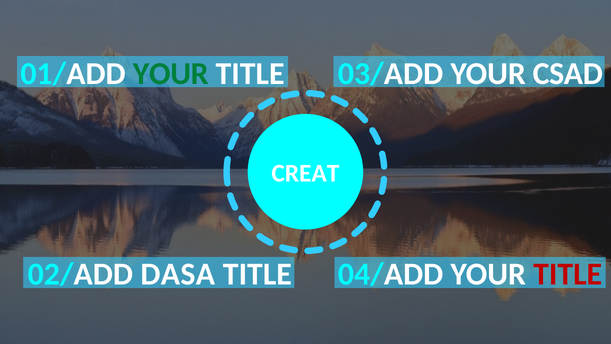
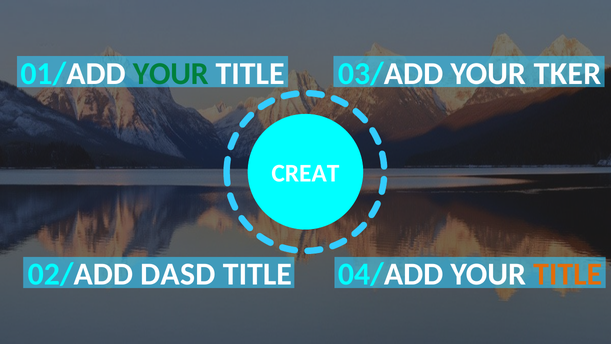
CSAD: CSAD -> TKER
DASA: DASA -> DASD
TITLE at (568, 274) colour: red -> orange
